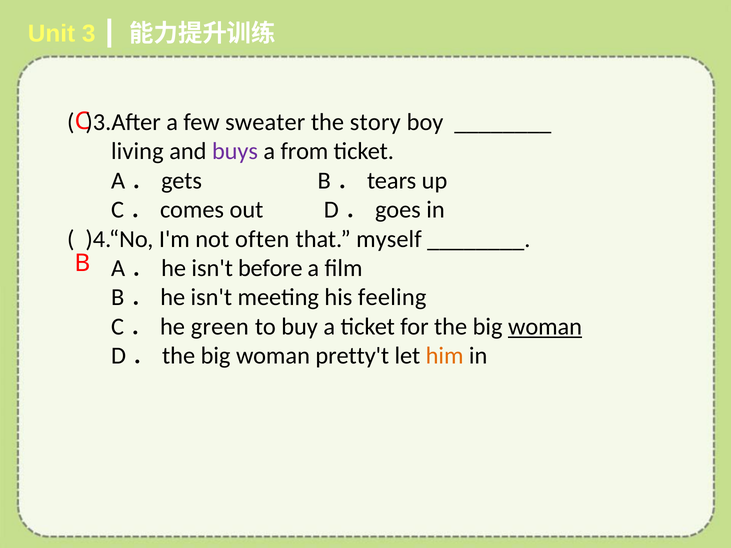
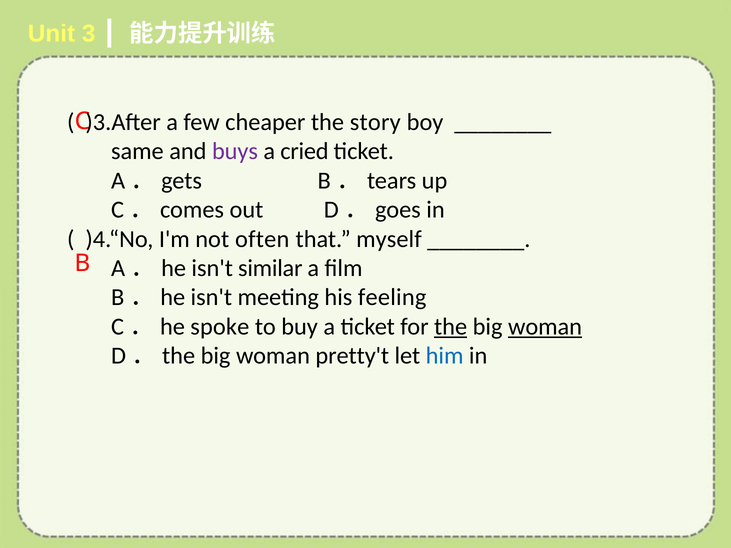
sweater: sweater -> cheaper
living: living -> same
from: from -> cried
before: before -> similar
green: green -> spoke
the at (451, 327) underline: none -> present
him colour: orange -> blue
